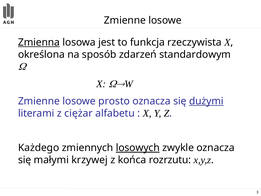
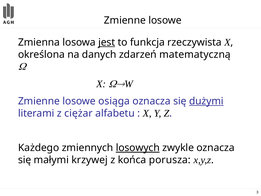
Zmienna underline: present -> none
jest underline: none -> present
sposób: sposób -> danych
standardowym: standardowym -> matematyczną
prosto: prosto -> osiąga
rozrzutu: rozrzutu -> porusza
